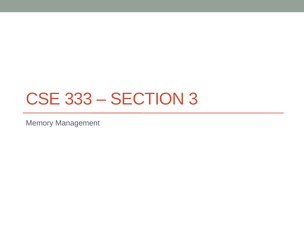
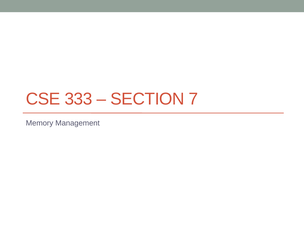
3: 3 -> 7
